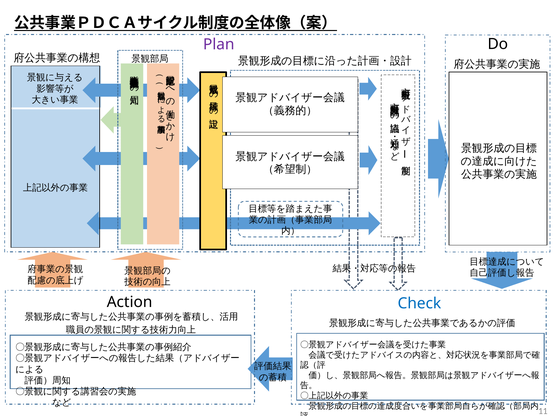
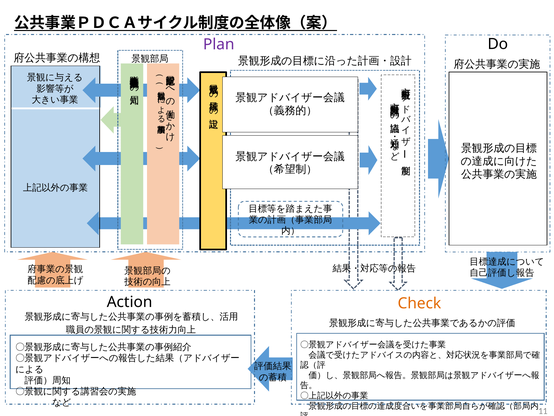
Check colour: blue -> orange
